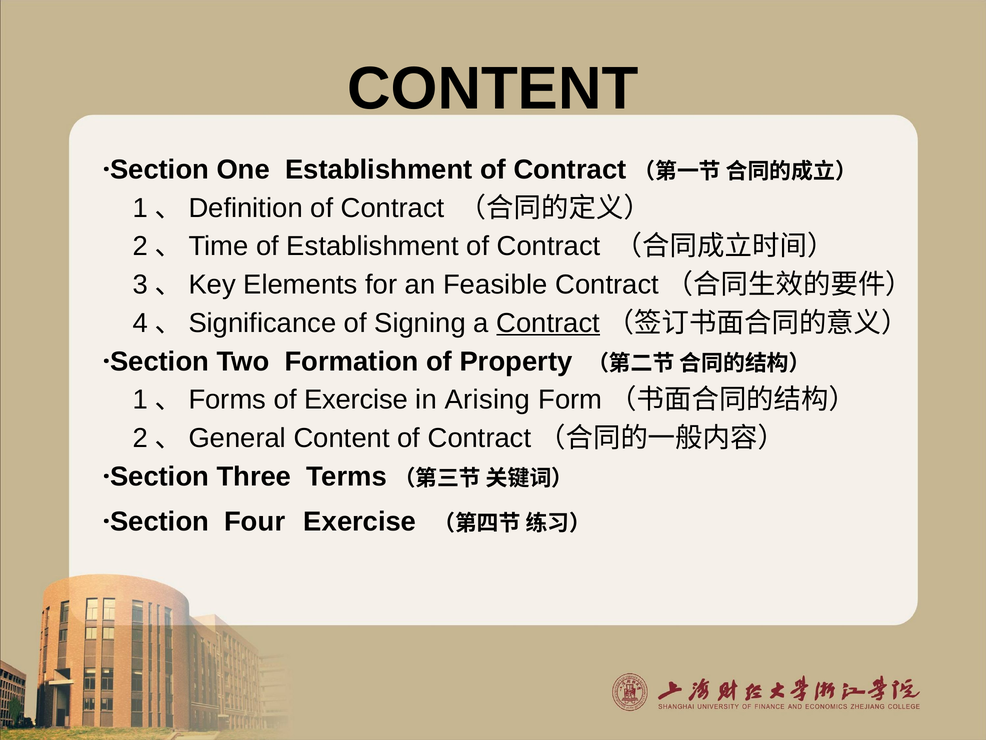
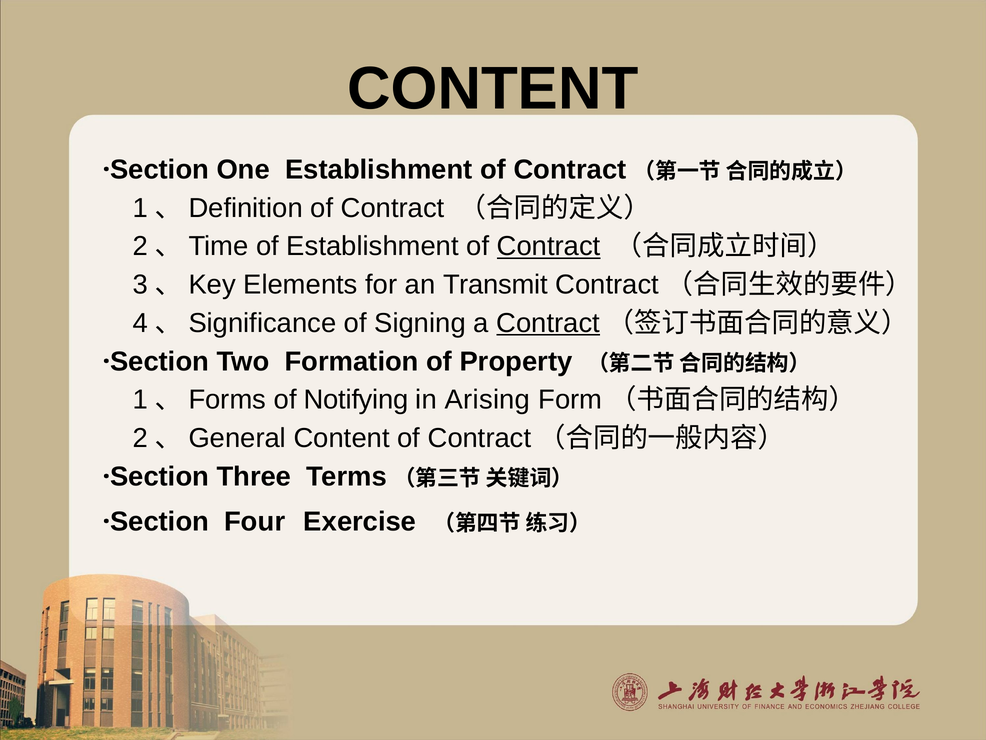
Contract at (549, 246) underline: none -> present
Feasible: Feasible -> Transmit
of Exercise: Exercise -> Notifying
